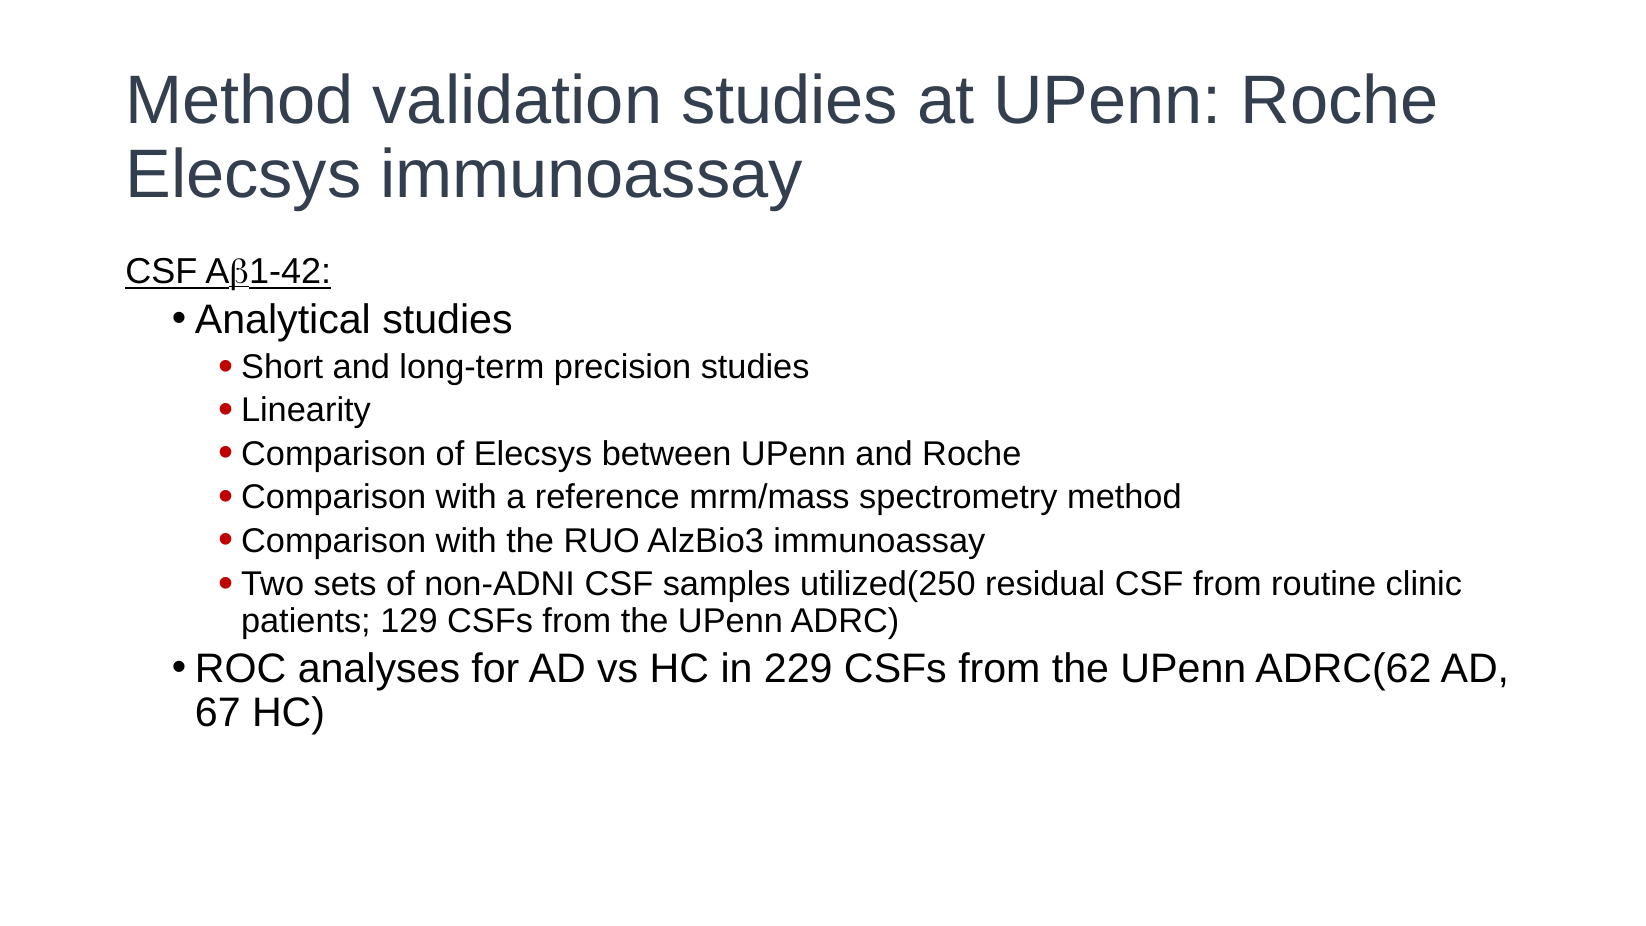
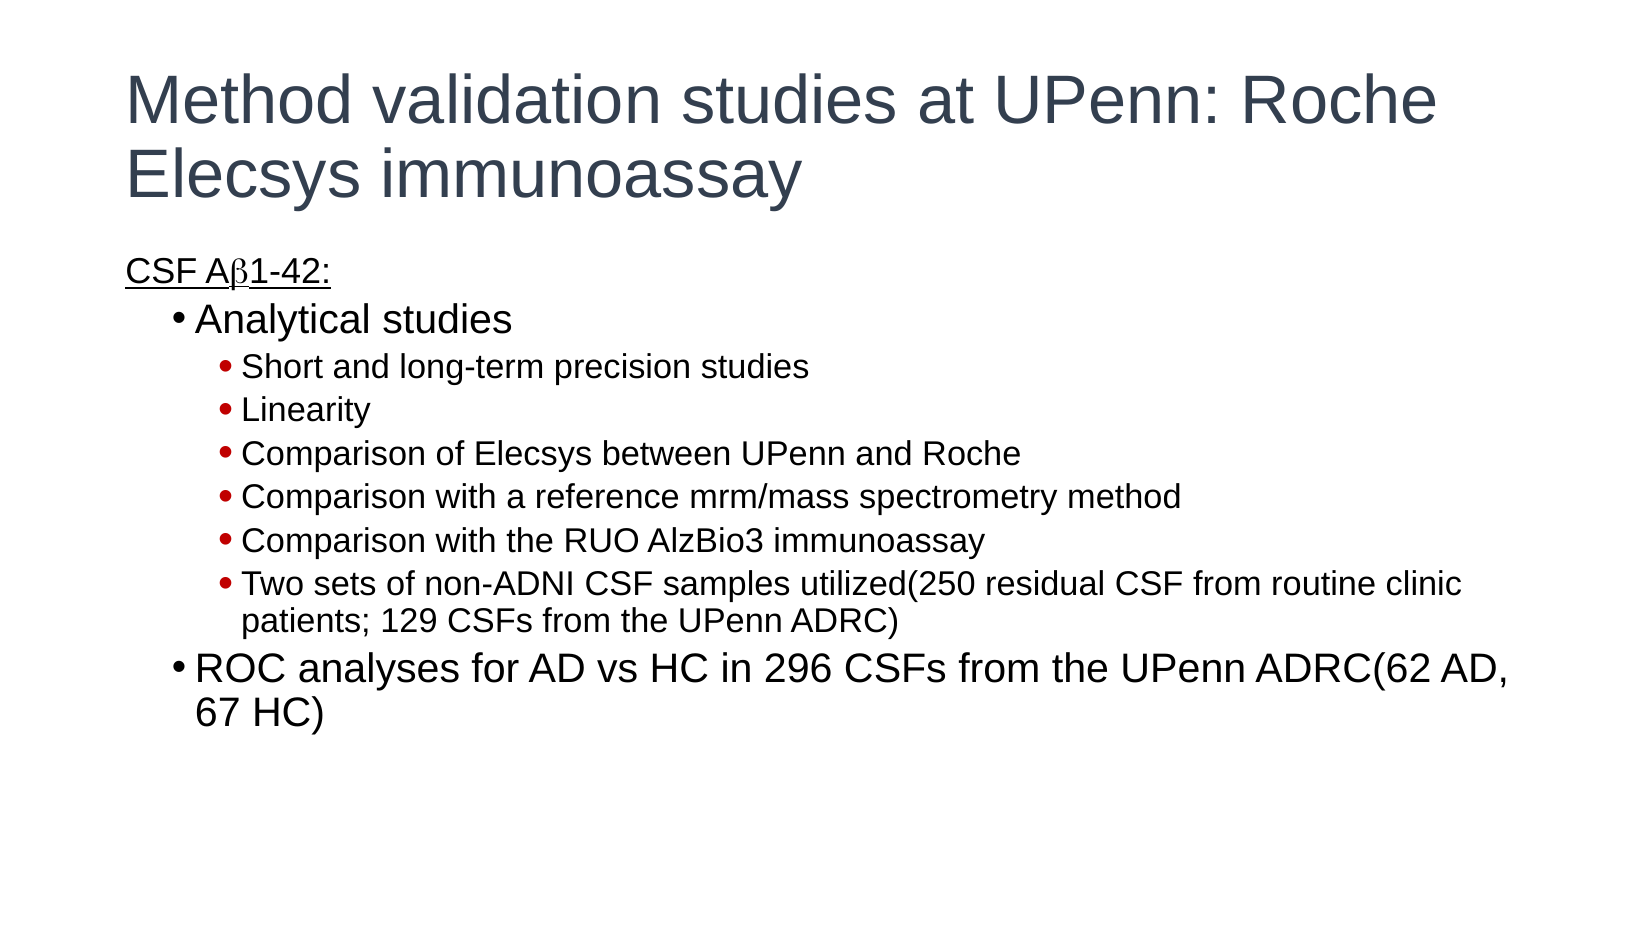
229: 229 -> 296
